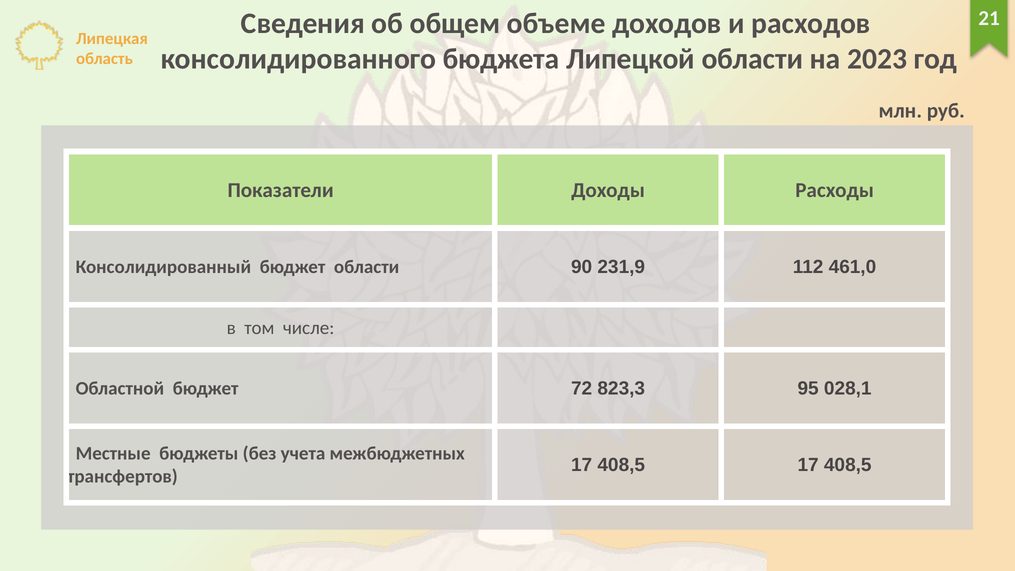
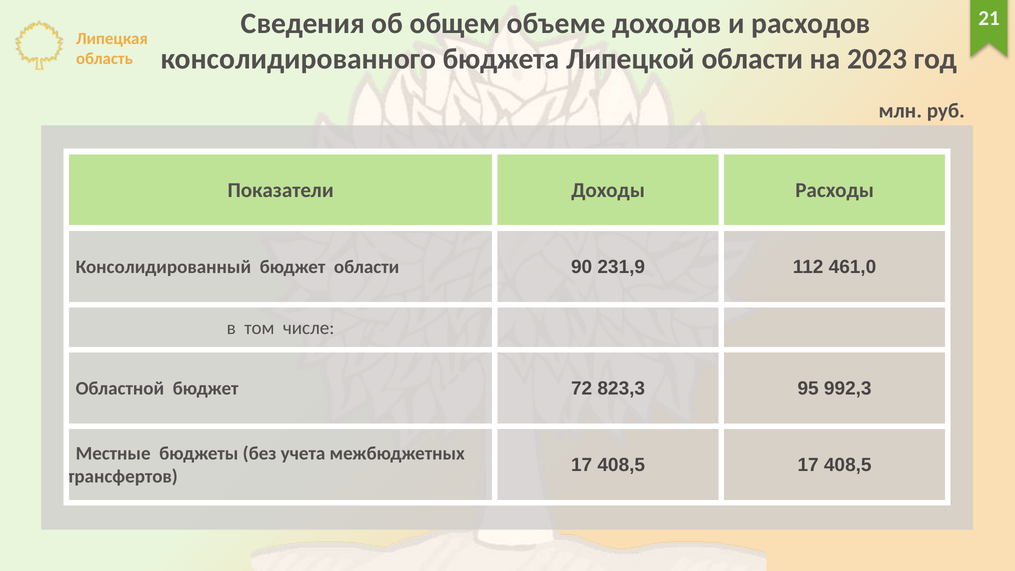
028,1: 028,1 -> 992,3
